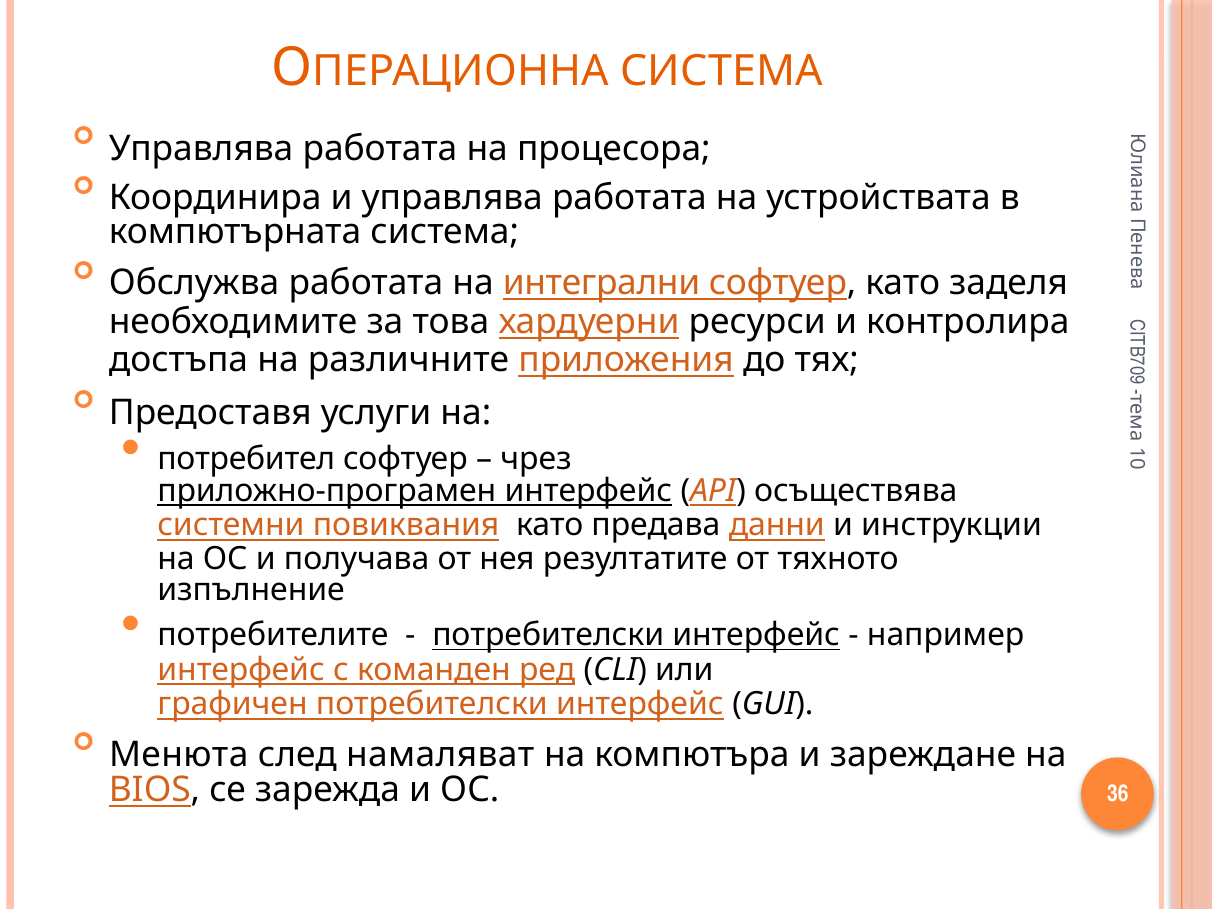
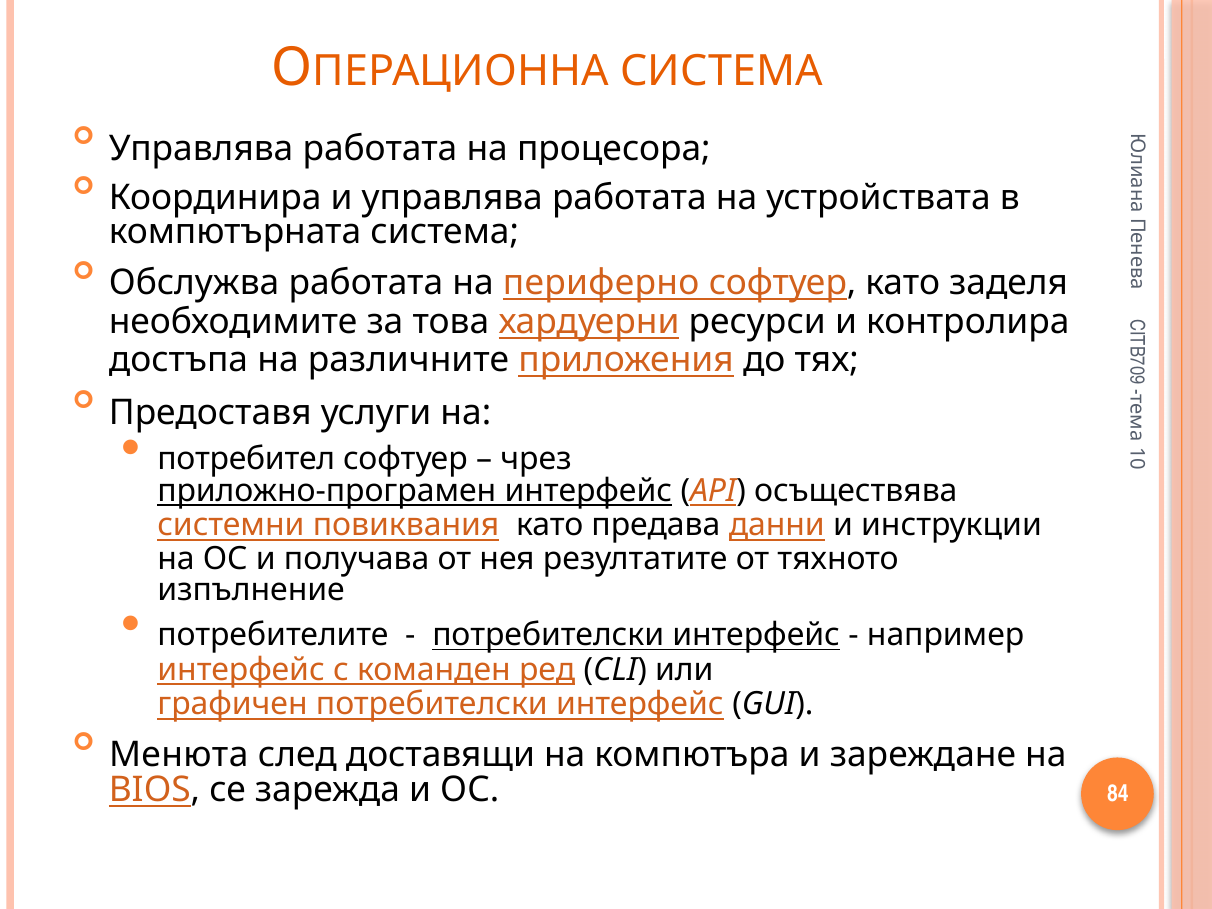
интегрални: интегрални -> периферно
намаляват: намаляват -> доставящи
36: 36 -> 84
